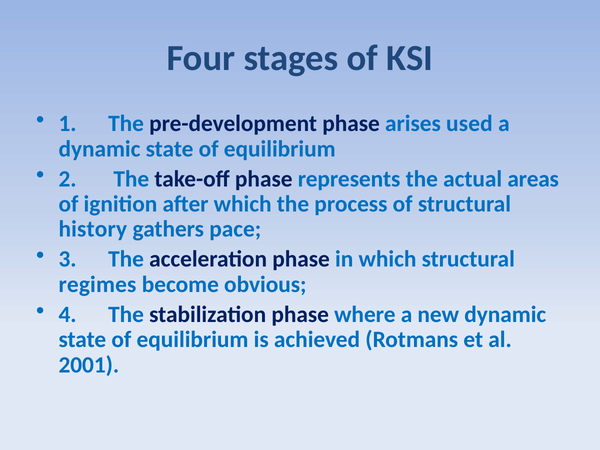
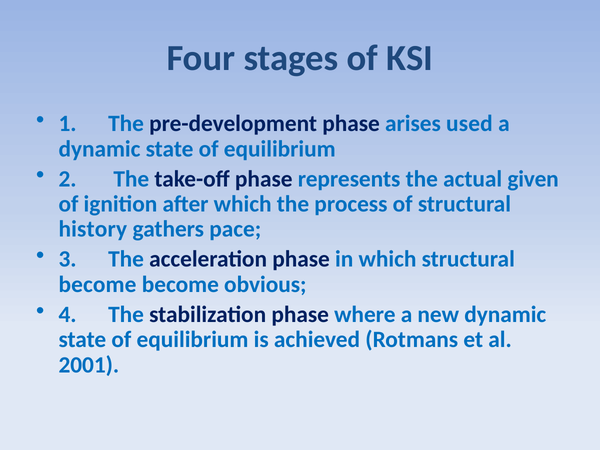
areas: areas -> given
regimes at (97, 284): regimes -> become
